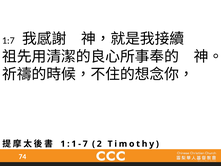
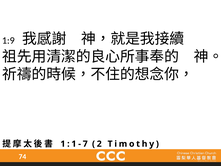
1:7: 1:7 -> 1:9
